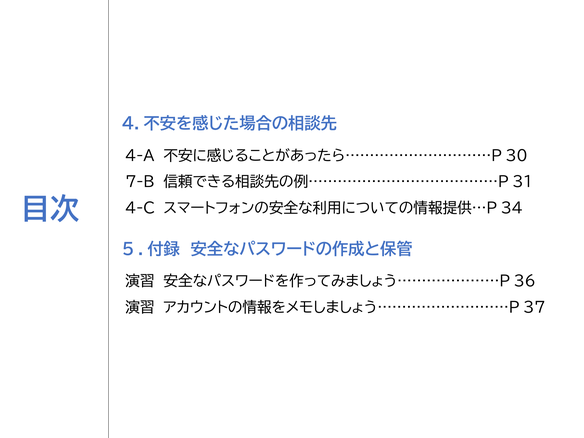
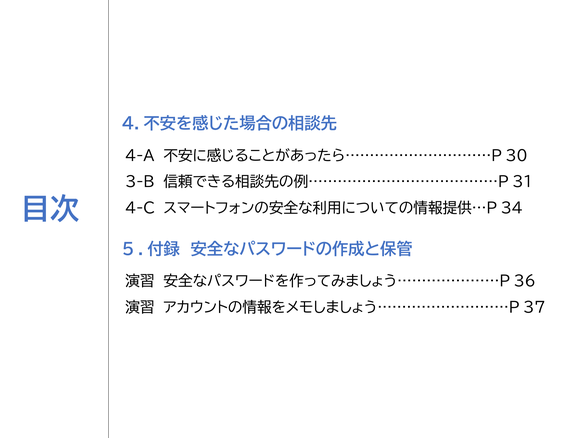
7-B: 7-B -> 3-B
